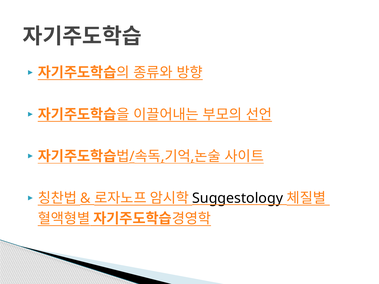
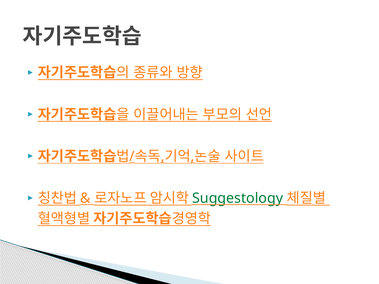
Suggestology colour: black -> green
